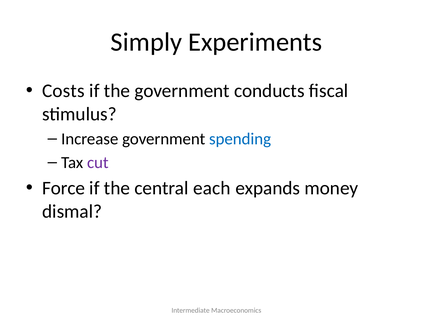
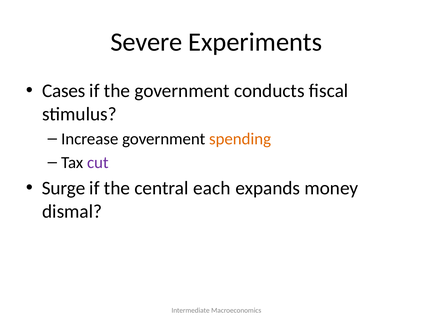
Simply: Simply -> Severe
Costs: Costs -> Cases
spending colour: blue -> orange
Force: Force -> Surge
